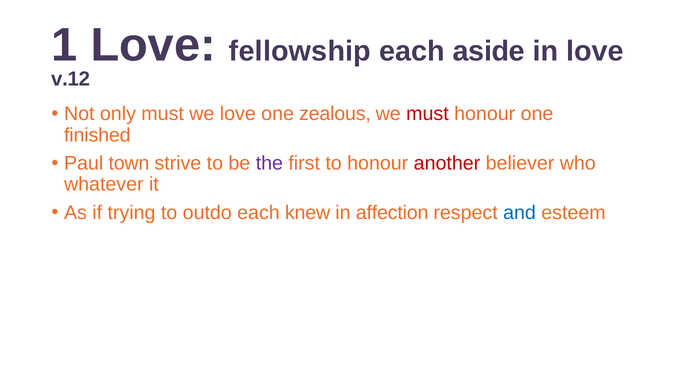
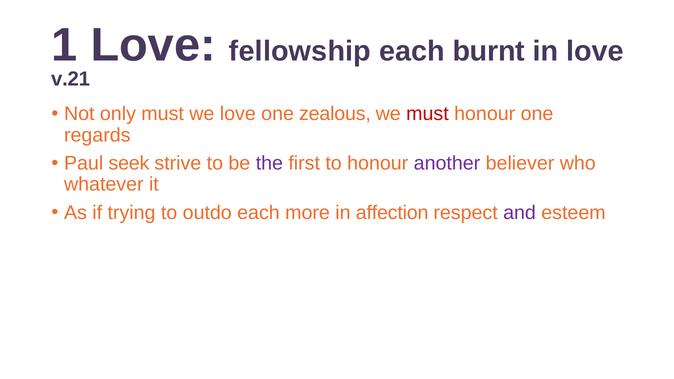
aside: aside -> burnt
v.12: v.12 -> v.21
finished: finished -> regards
town: town -> seek
another colour: red -> purple
knew: knew -> more
and colour: blue -> purple
